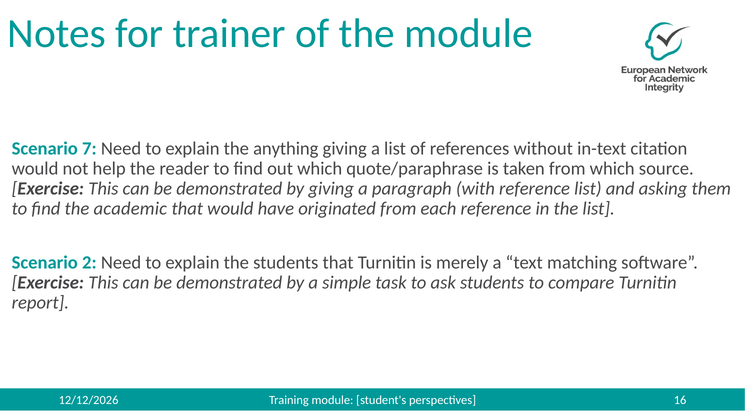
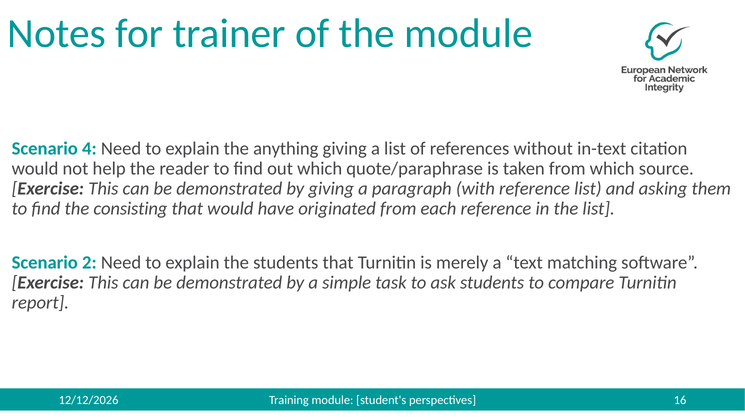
7: 7 -> 4
academic: academic -> consisting
